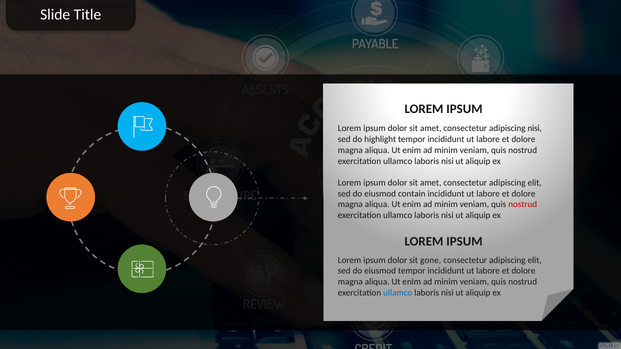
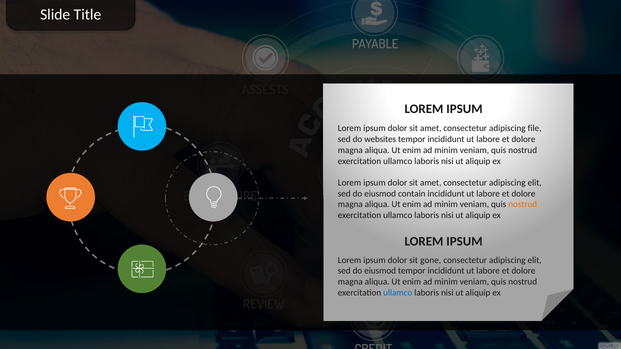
adipiscing nisi: nisi -> file
highlight: highlight -> websites
nostrud at (523, 205) colour: red -> orange
